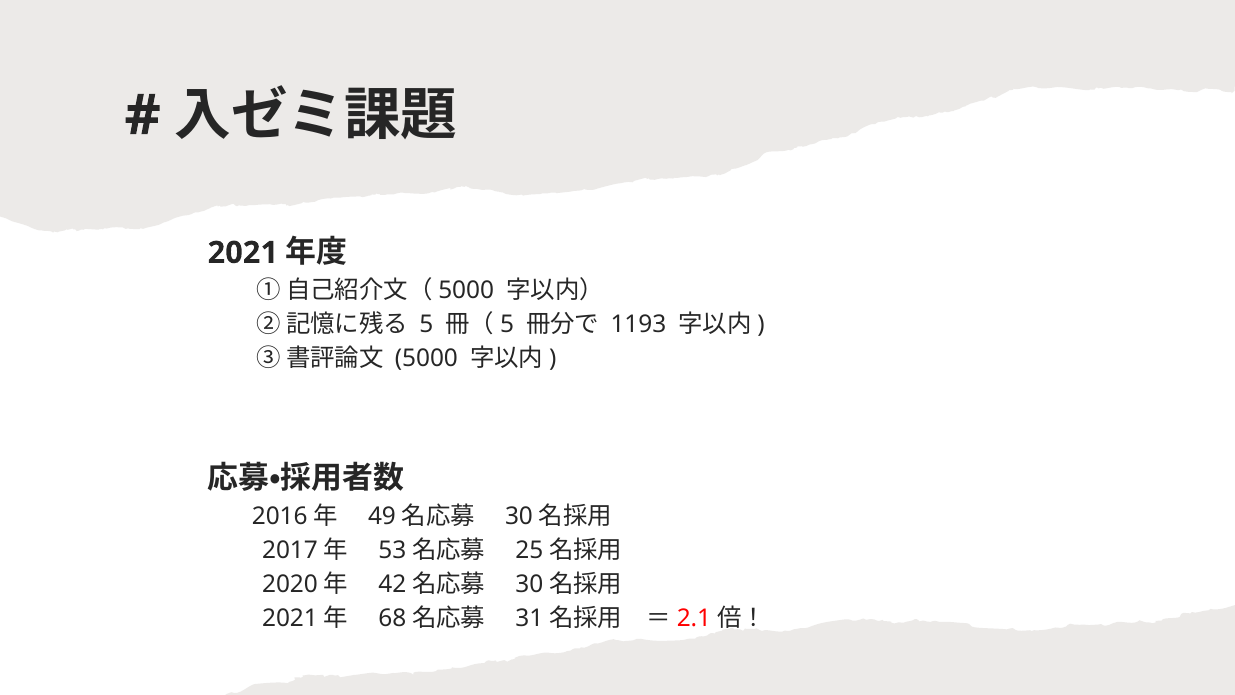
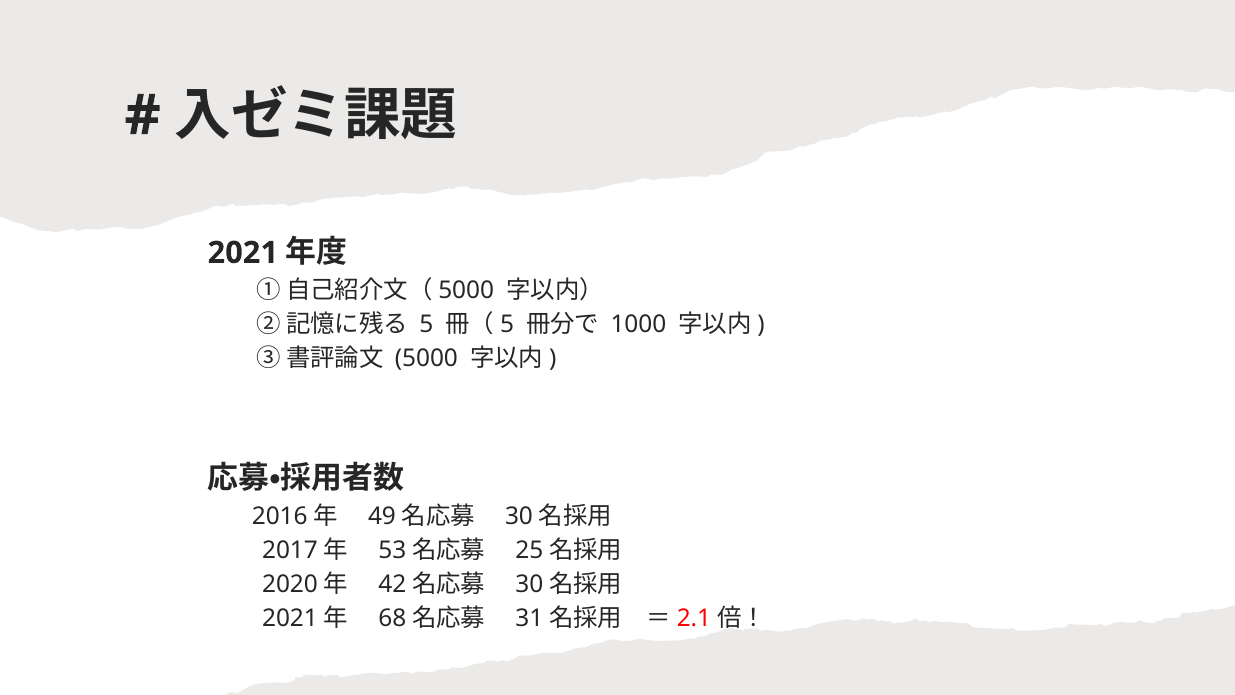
1193: 1193 -> 1000
